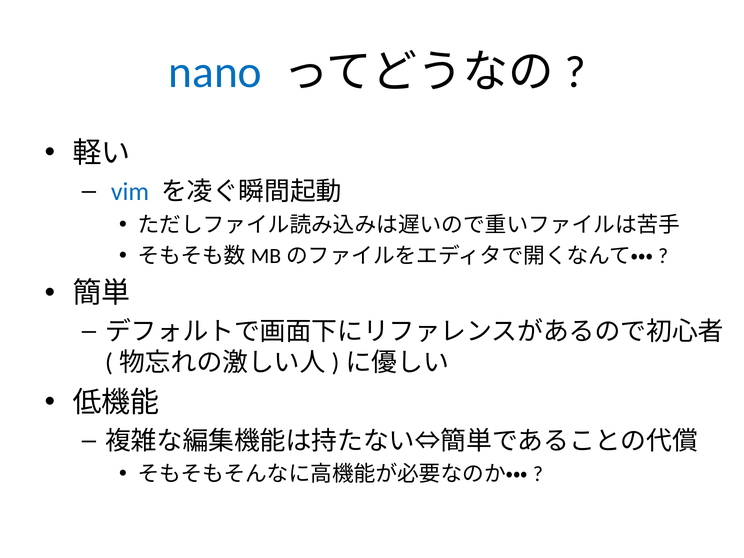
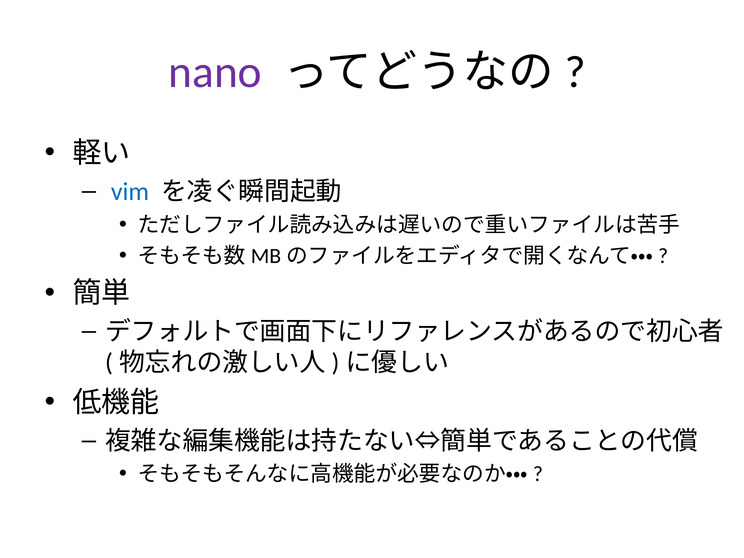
nano colour: blue -> purple
